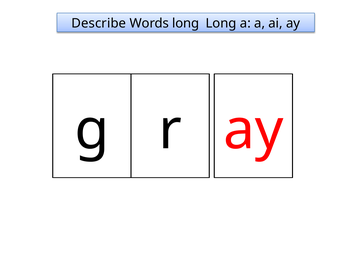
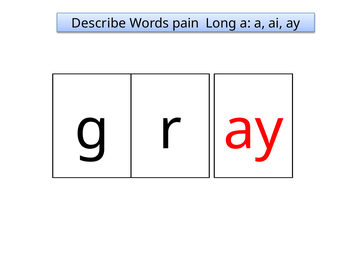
Words long: long -> pain
